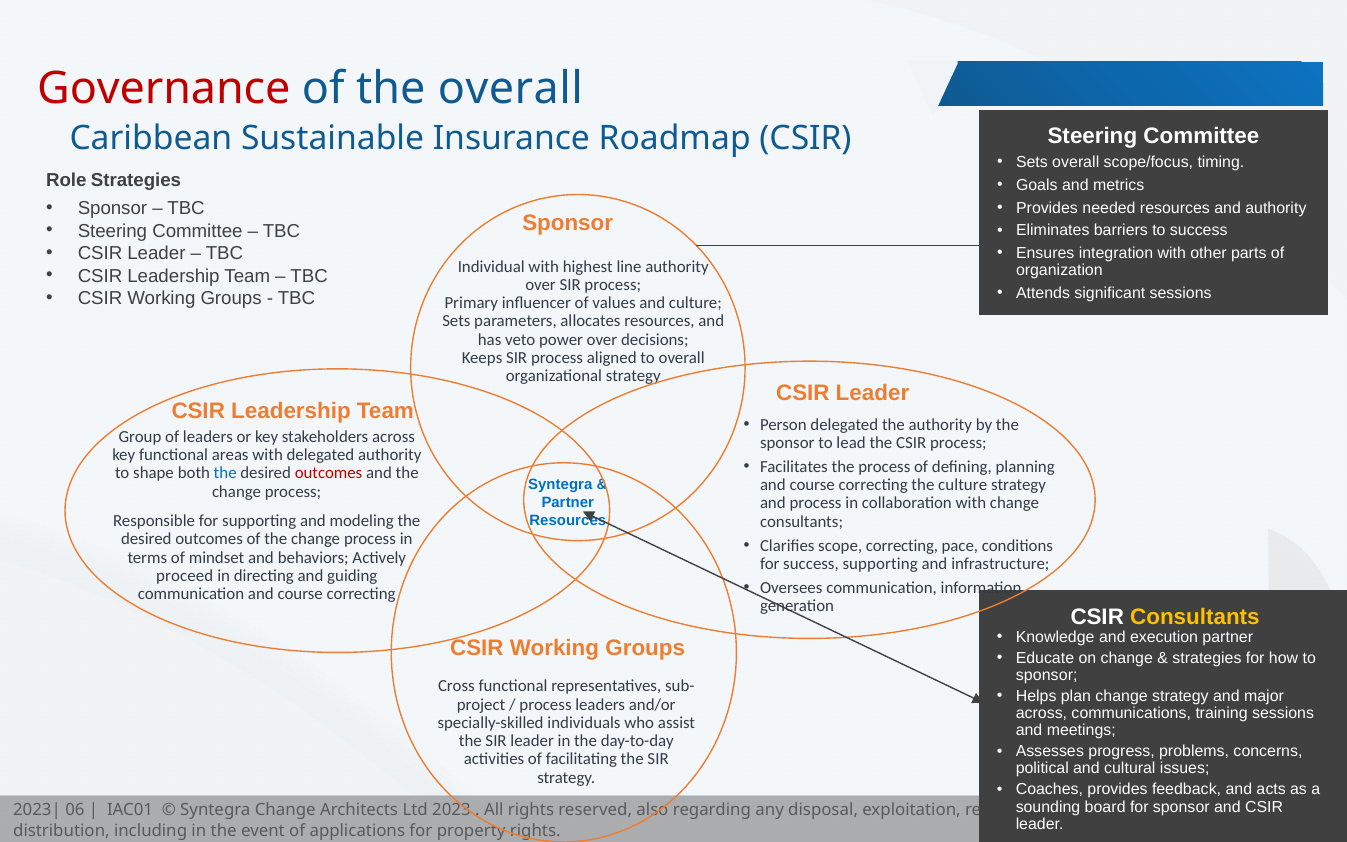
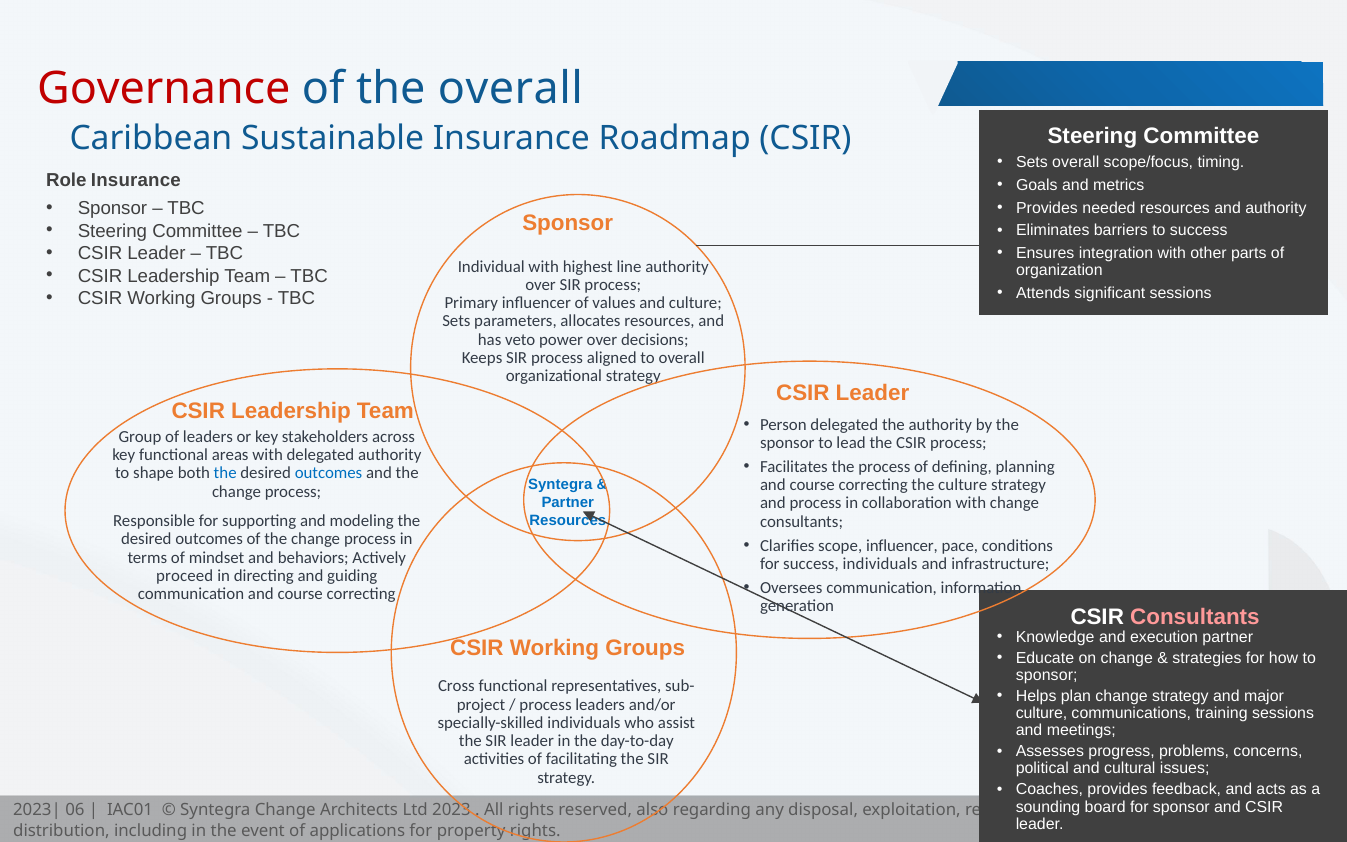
Role Strategies: Strategies -> Insurance
outcomes at (329, 473) colour: red -> blue
scope correcting: correcting -> influencer
success supporting: supporting -> individuals
Consultants at (1195, 617) colour: yellow -> pink
across at (1041, 713): across -> culture
